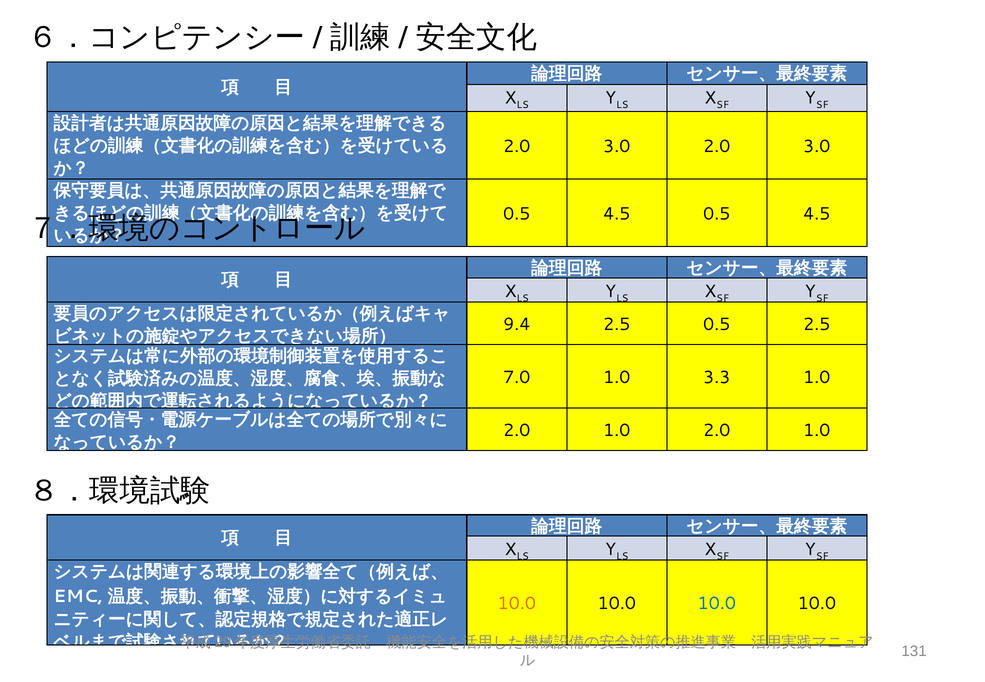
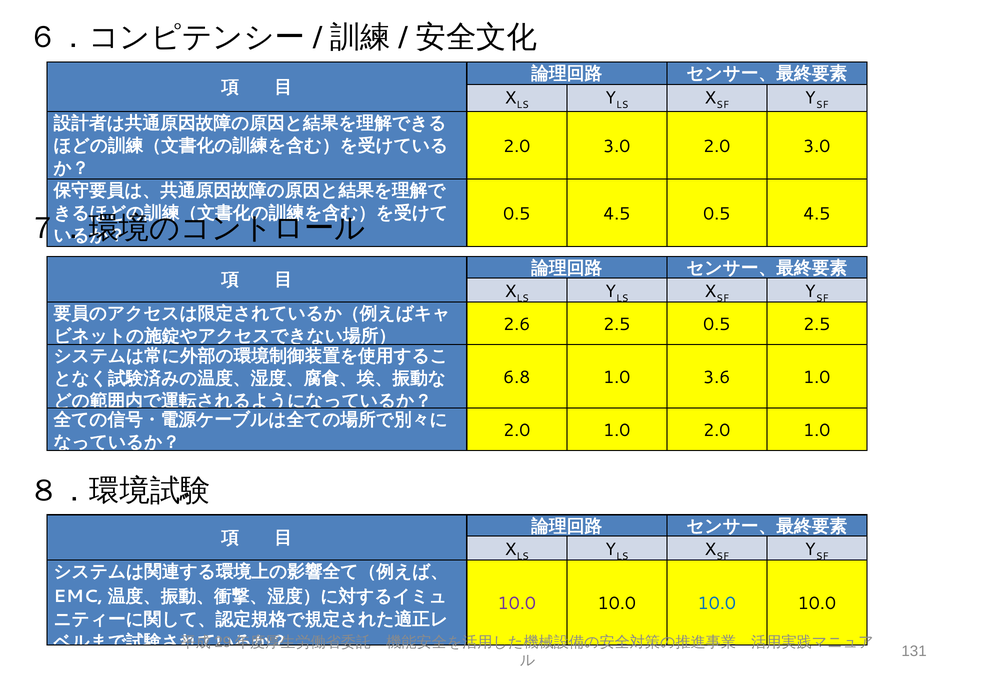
9.4: 9.4 -> 2.6
7.0: 7.0 -> 6.8
3.3: 3.3 -> 3.6
10.0 at (517, 604) colour: orange -> purple
